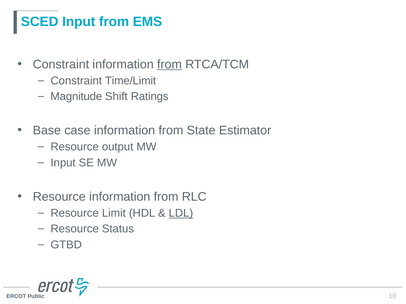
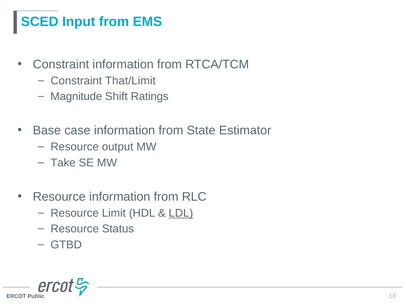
from at (169, 64) underline: present -> none
Time/Limit: Time/Limit -> That/Limit
Input at (63, 163): Input -> Take
